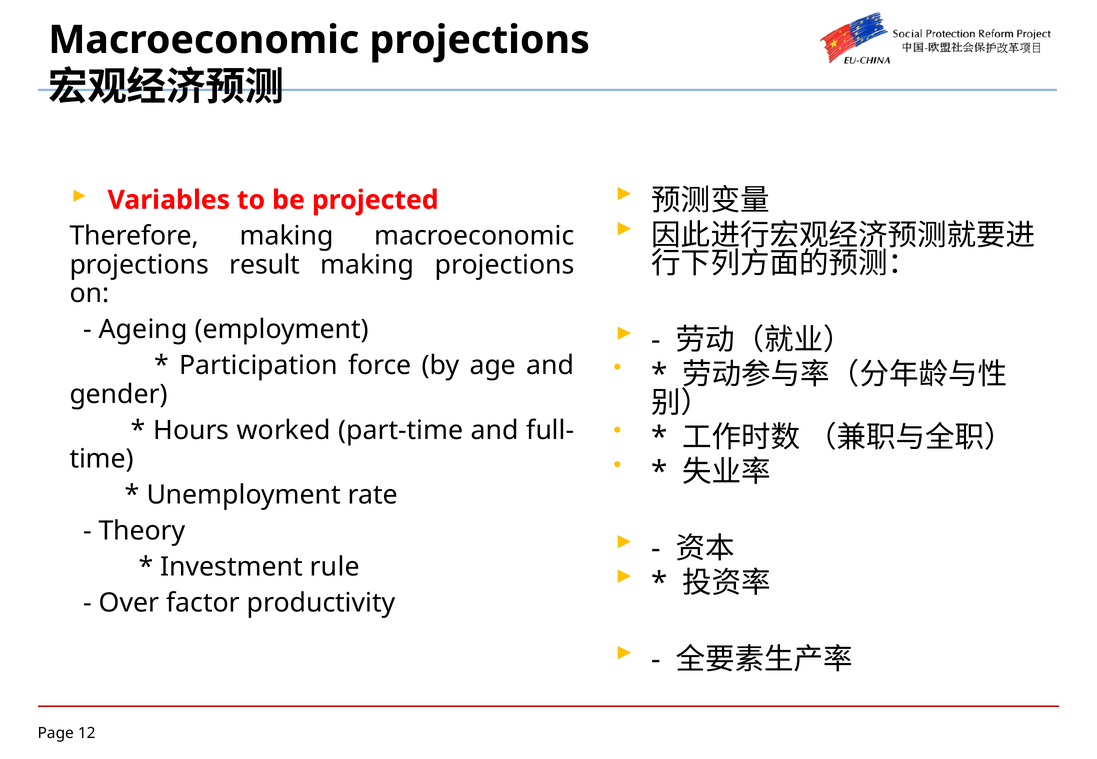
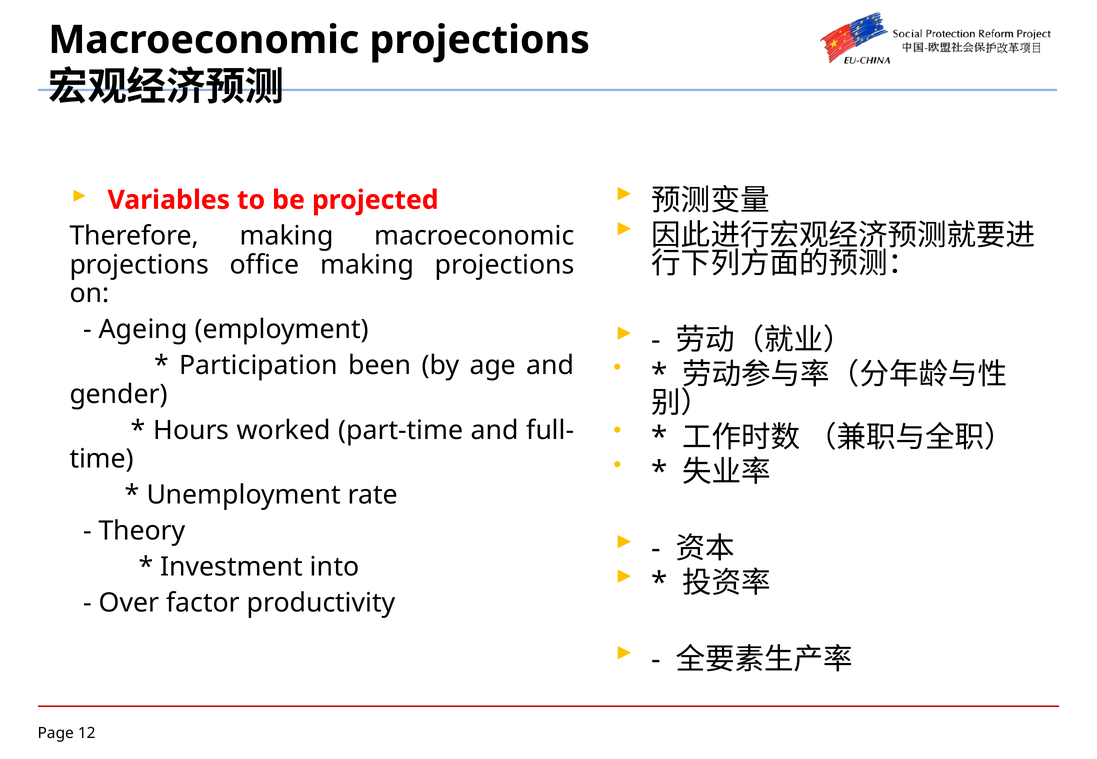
result: result -> office
force: force -> been
rule: rule -> into
